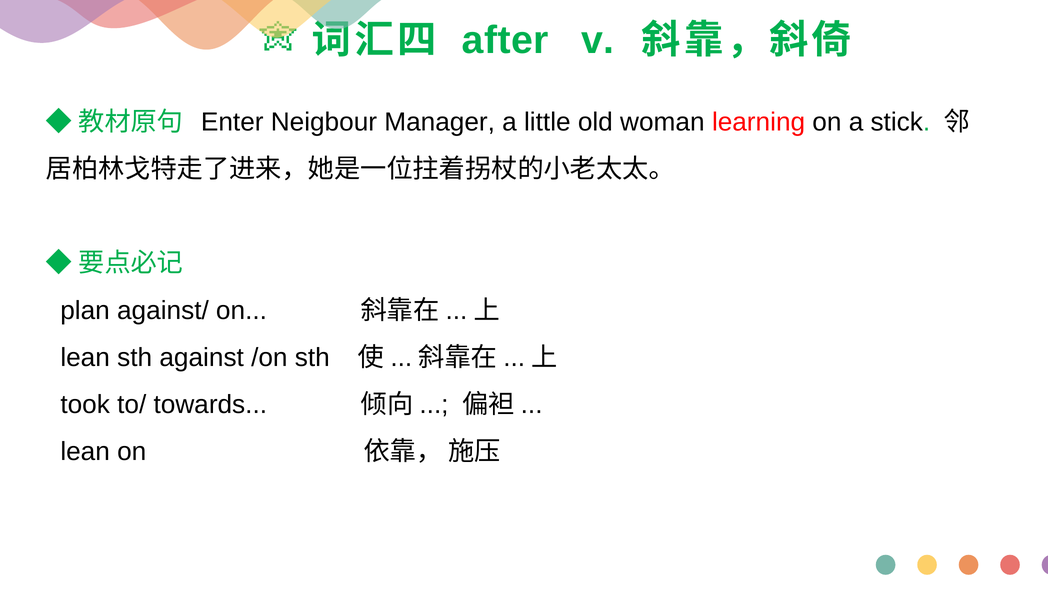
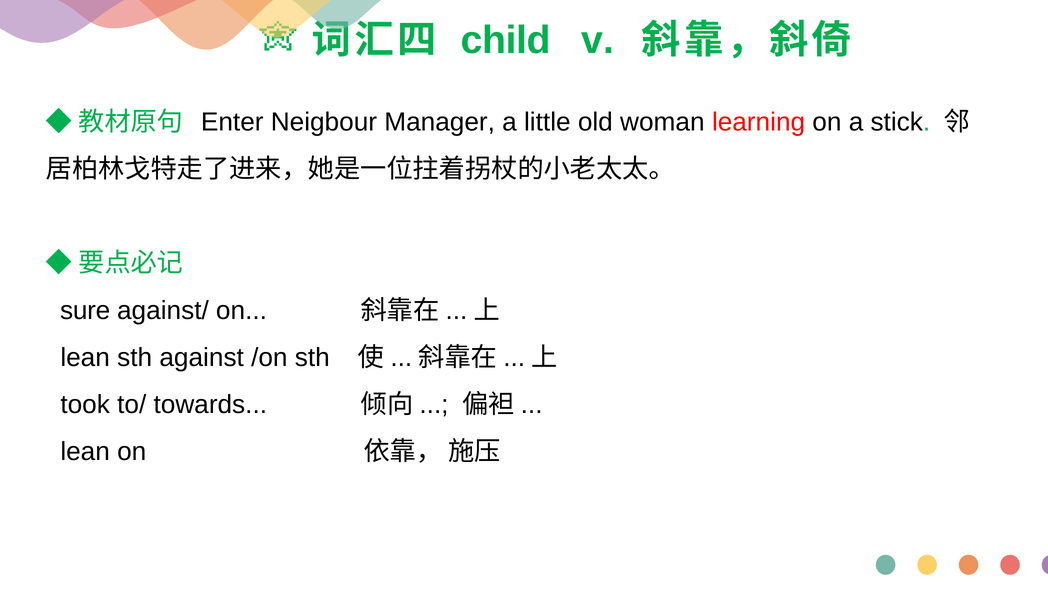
after: after -> child
plan: plan -> sure
